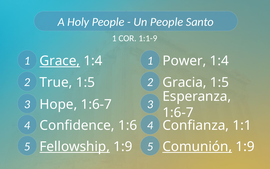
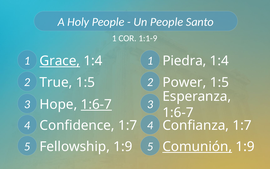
Power: Power -> Piedra
Gracia: Gracia -> Power
1:6-7 at (96, 104) underline: none -> present
Confianza 1:1: 1:1 -> 1:7
Confidence 1:6: 1:6 -> 1:7
Fellowship underline: present -> none
